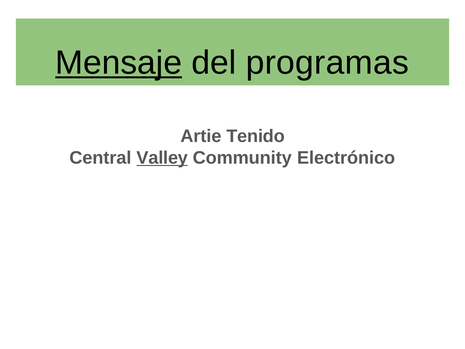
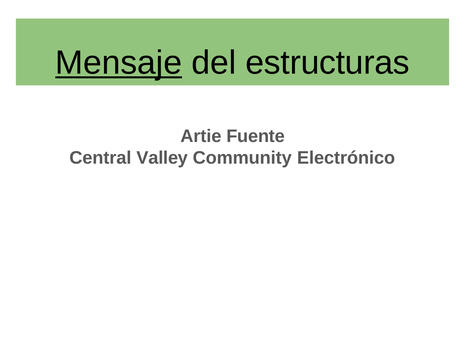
programas: programas -> estructuras
Tenido: Tenido -> Fuente
Valley underline: present -> none
